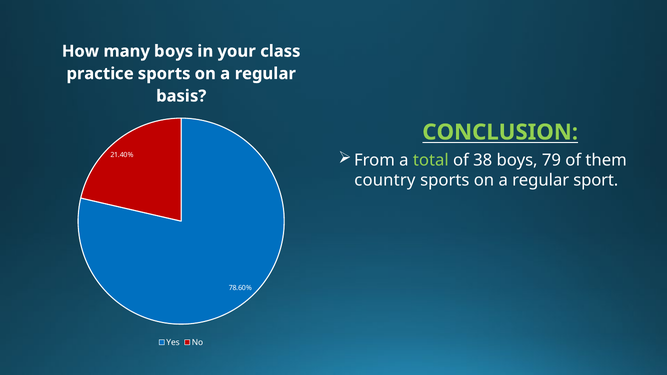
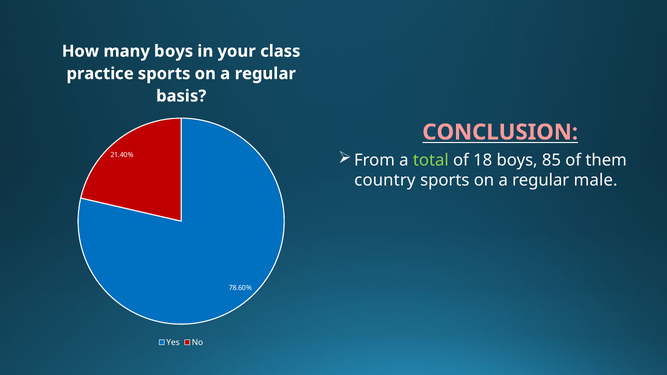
CONCLUSION colour: light green -> pink
38: 38 -> 18
79: 79 -> 85
sport: sport -> male
